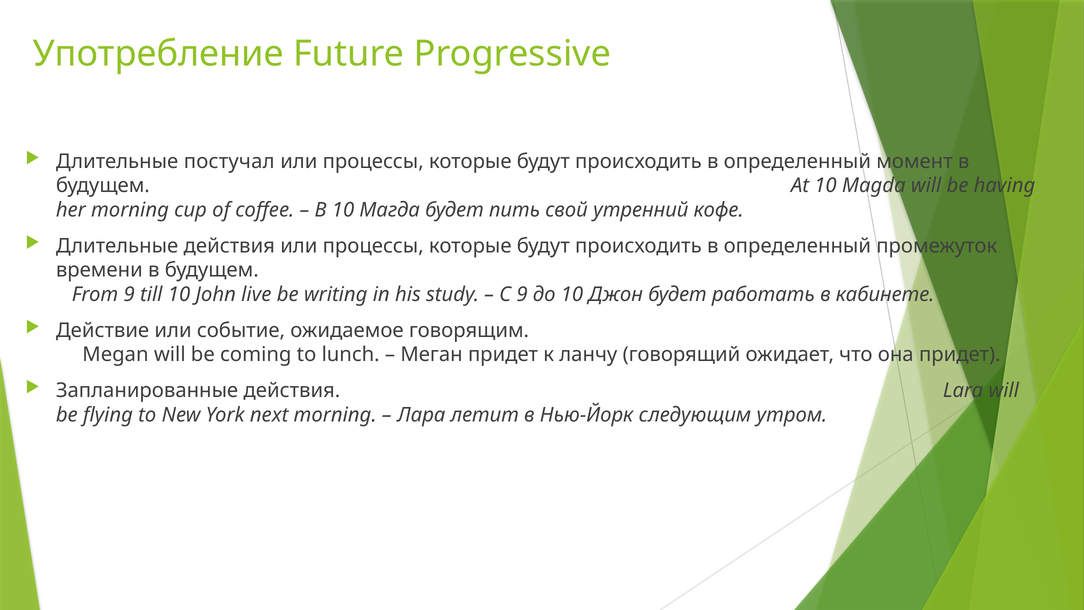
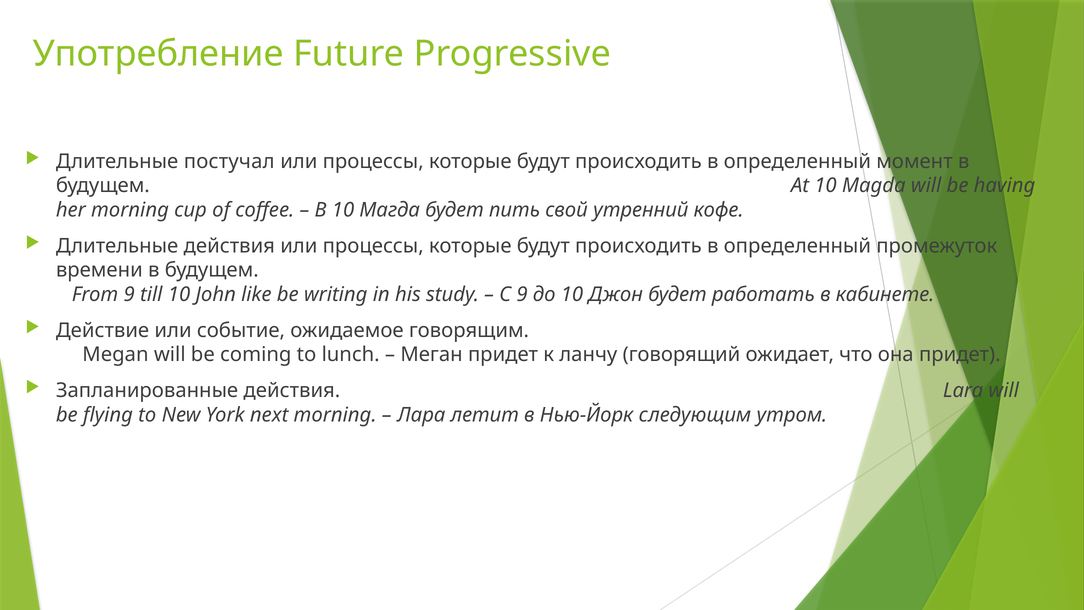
live: live -> like
